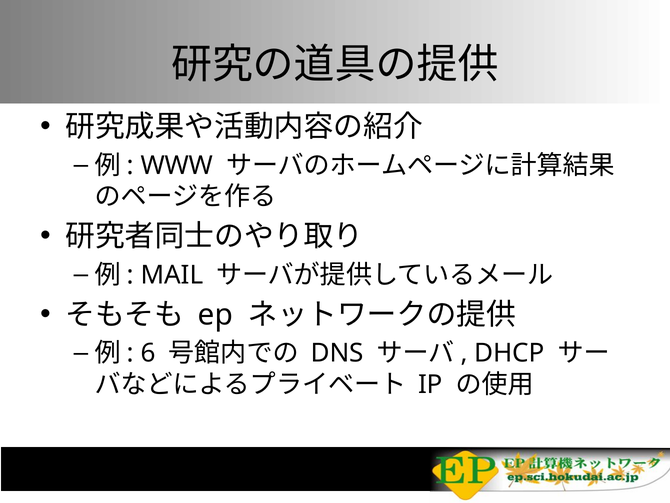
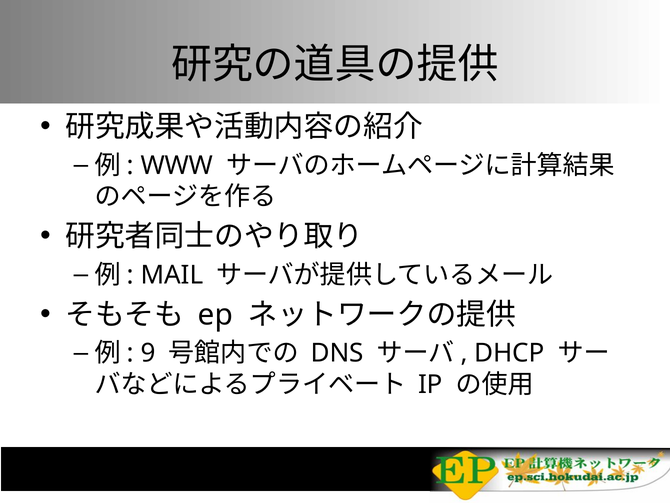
6: 6 -> 9
